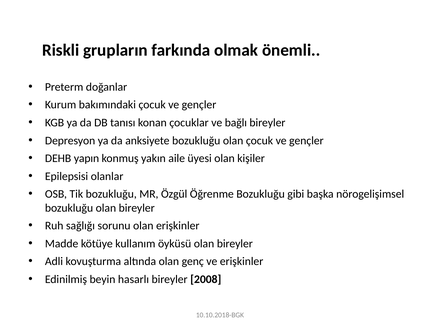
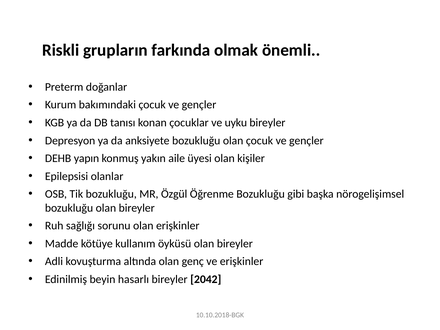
bağlı: bağlı -> uyku
2008: 2008 -> 2042
